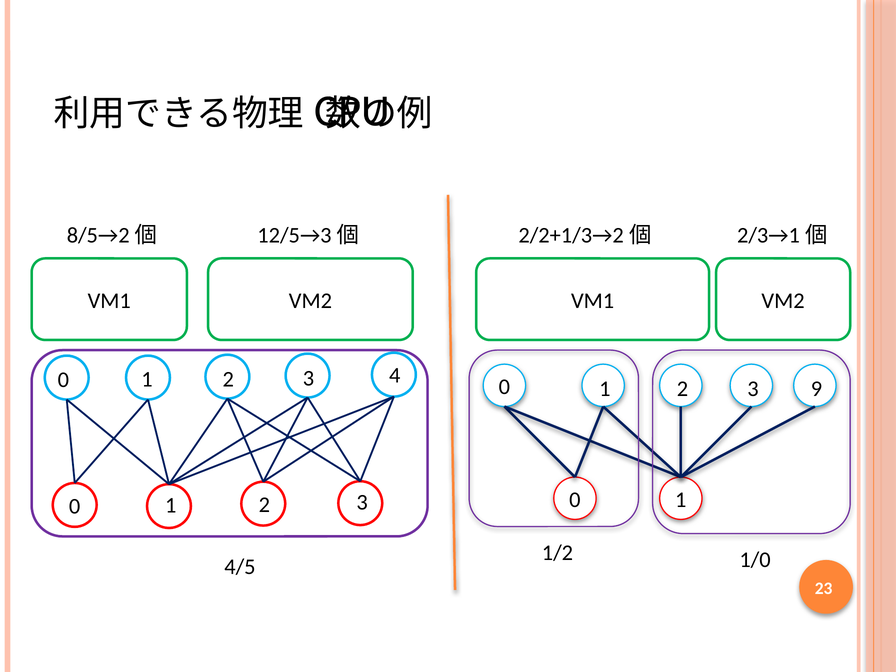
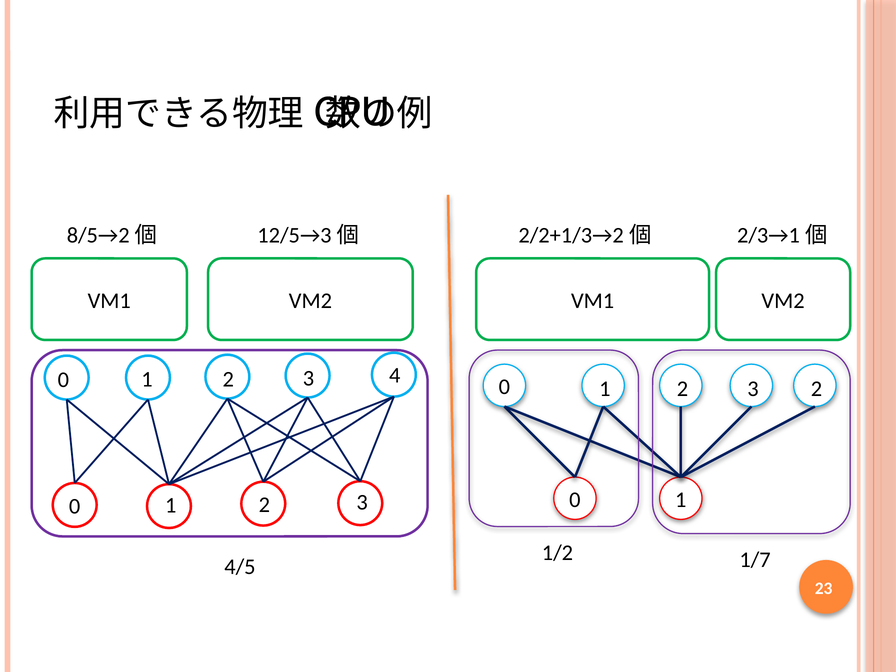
2 3 9: 9 -> 2
1/0: 1/0 -> 1/7
